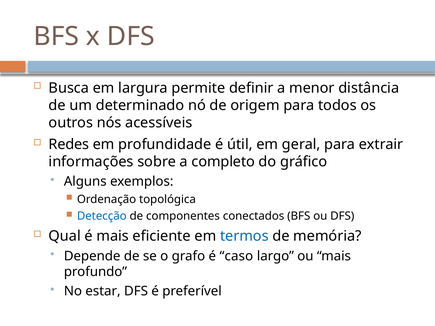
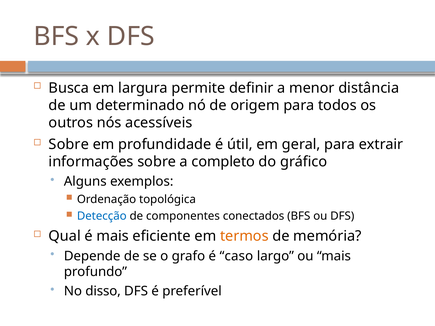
Redes at (69, 144): Redes -> Sobre
termos colour: blue -> orange
estar: estar -> disso
